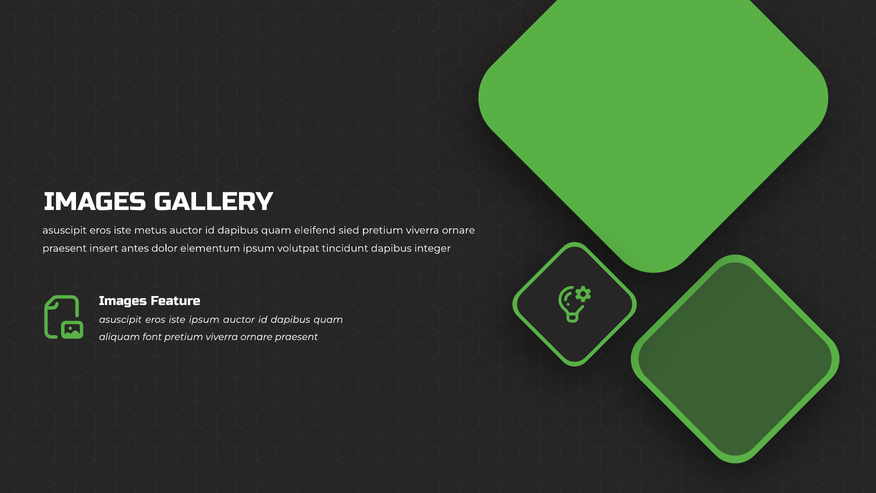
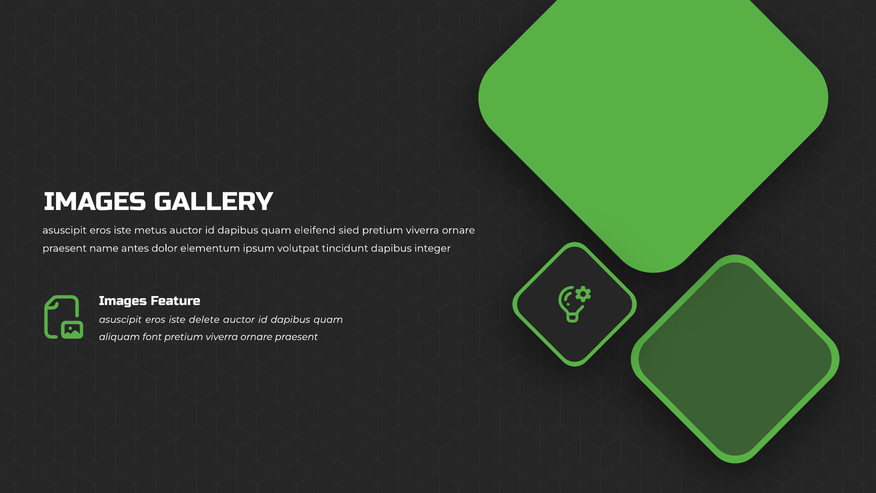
insert: insert -> name
iste ipsum: ipsum -> delete
